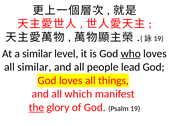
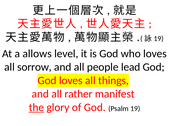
a similar: similar -> allows
who underline: present -> none
all similar: similar -> sorrow
which: which -> rather
